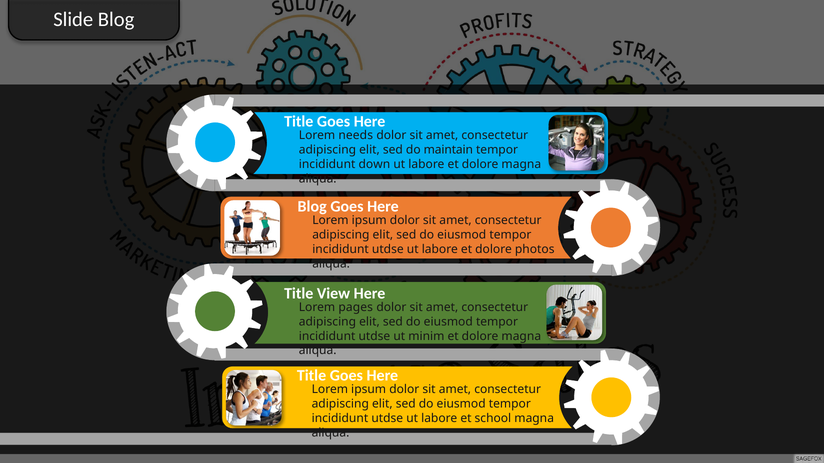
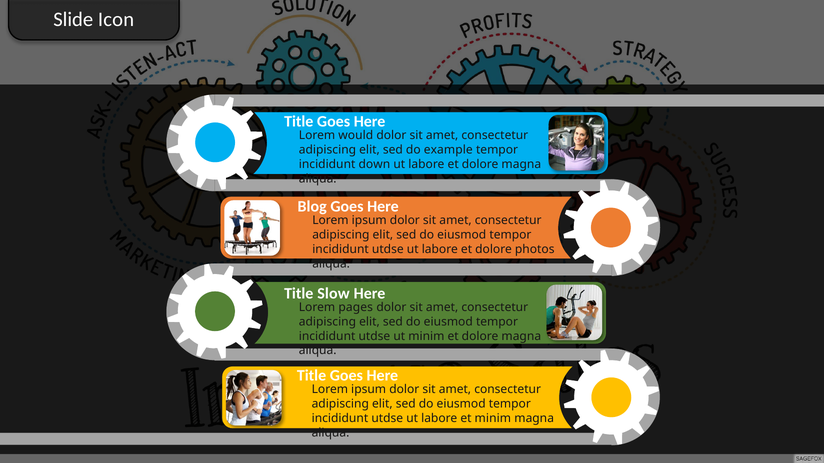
Slide Blog: Blog -> Icon
needs: needs -> would
maintain: maintain -> example
View: View -> Slow
et school: school -> minim
